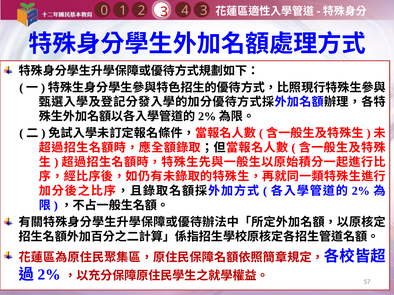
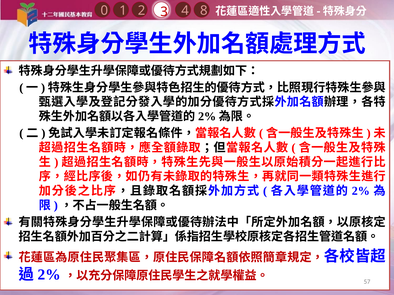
4 3: 3 -> 8
